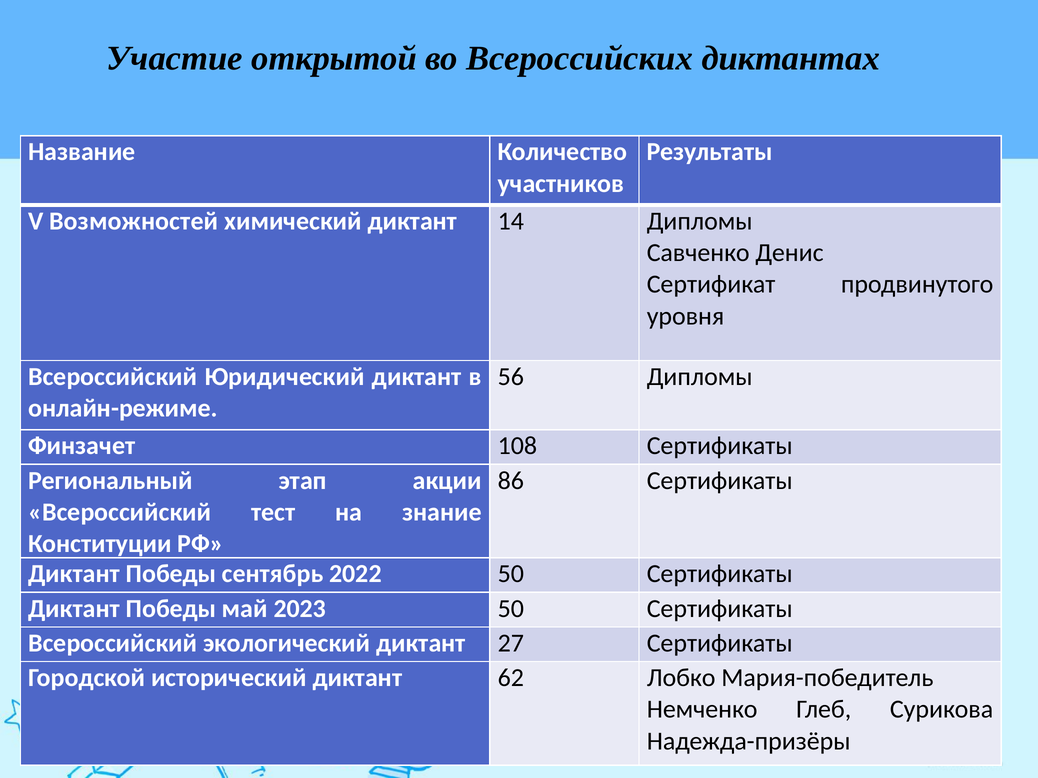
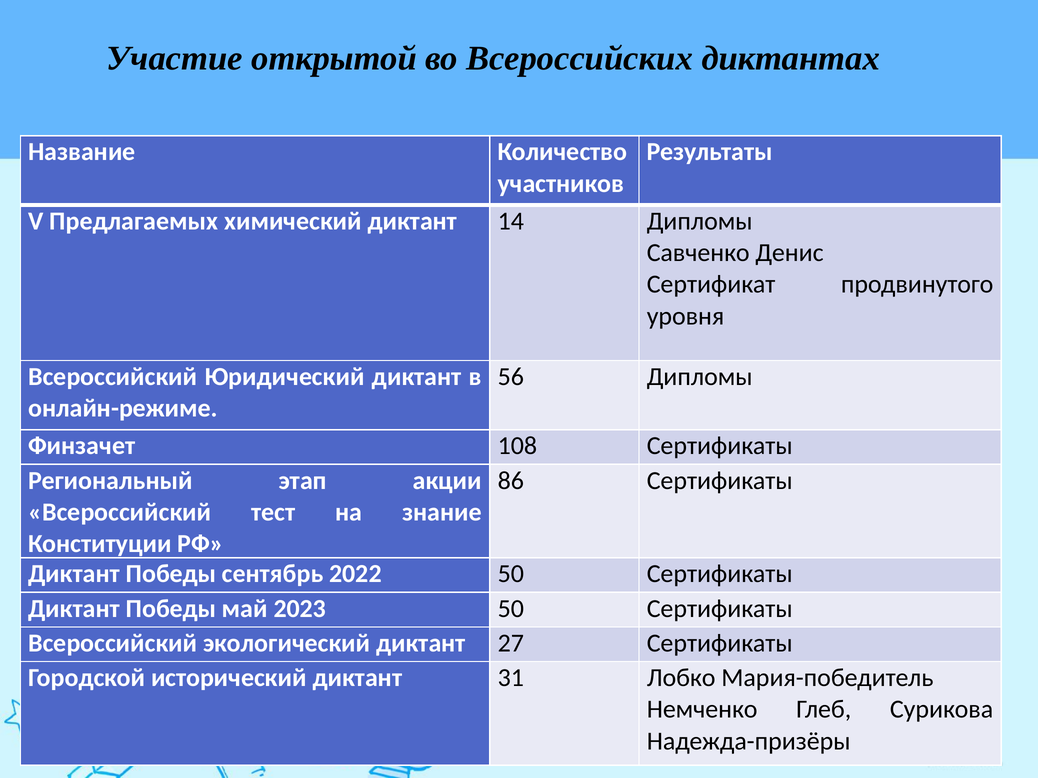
Возможностей: Возможностей -> Предлагаемых
62: 62 -> 31
